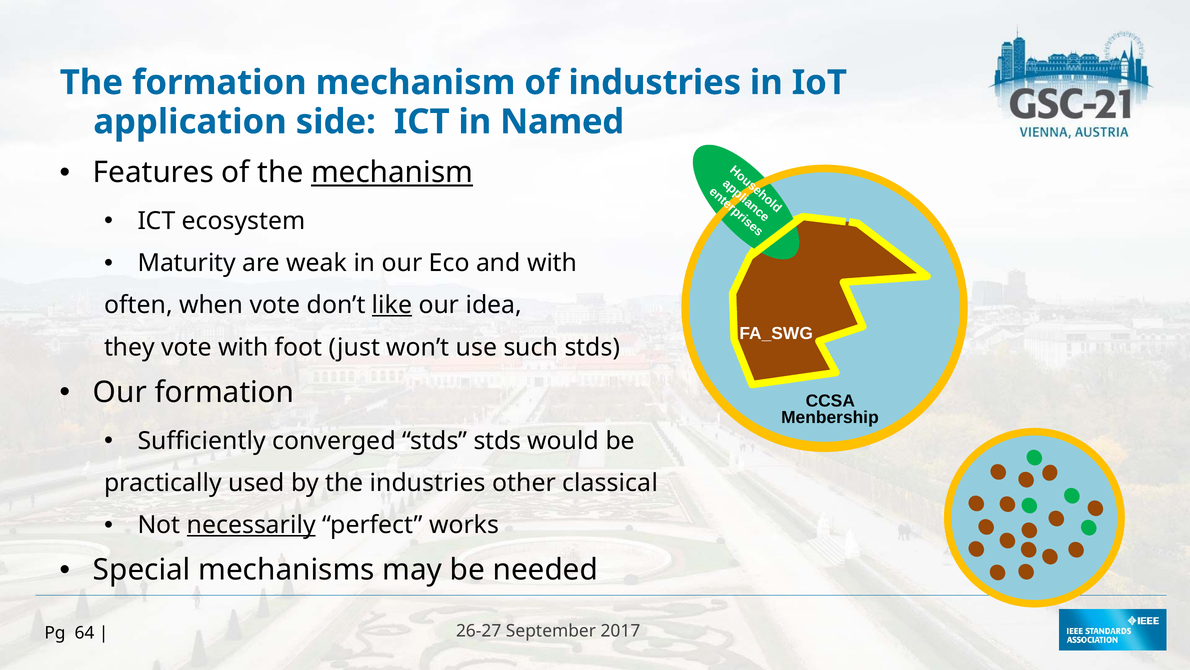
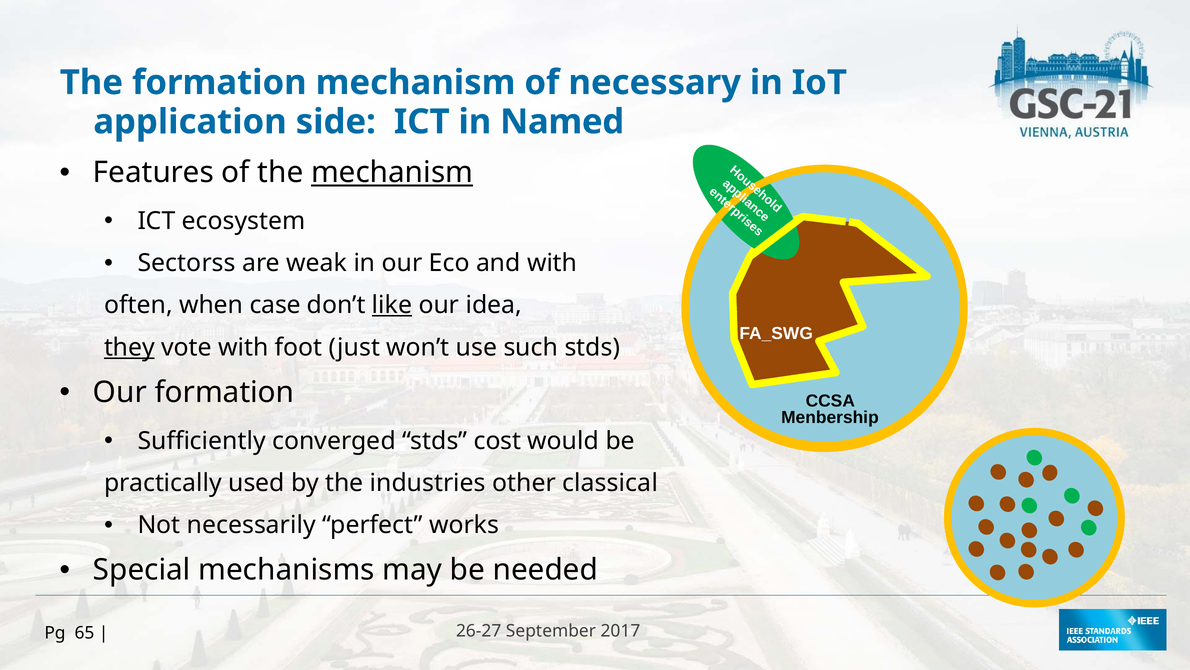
of industries: industries -> necessary
Maturity: Maturity -> Sectorss
when vote: vote -> case
they underline: none -> present
stds stds: stds -> cost
necessarily underline: present -> none
64: 64 -> 65
